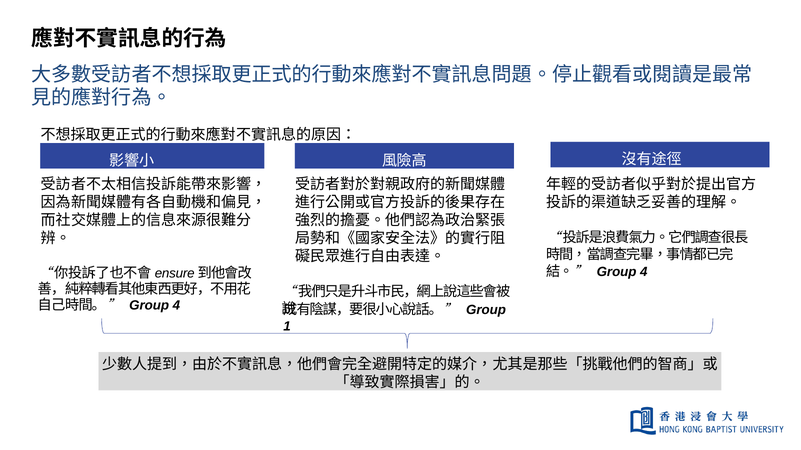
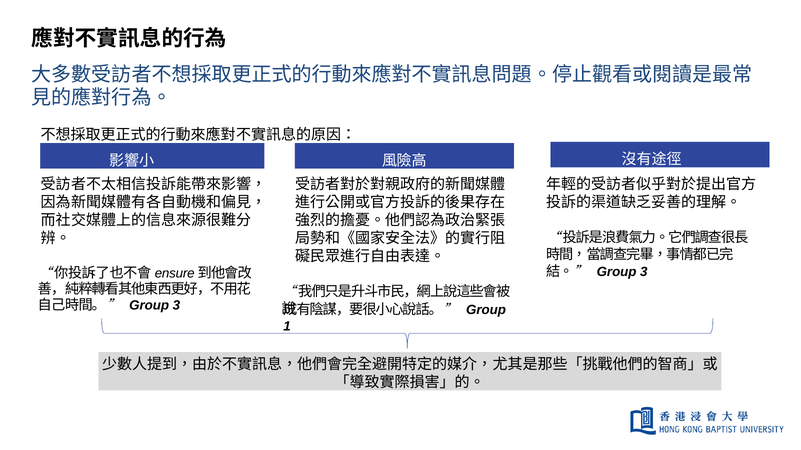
4 at (644, 272): 4 -> 3
4 at (176, 306): 4 -> 3
